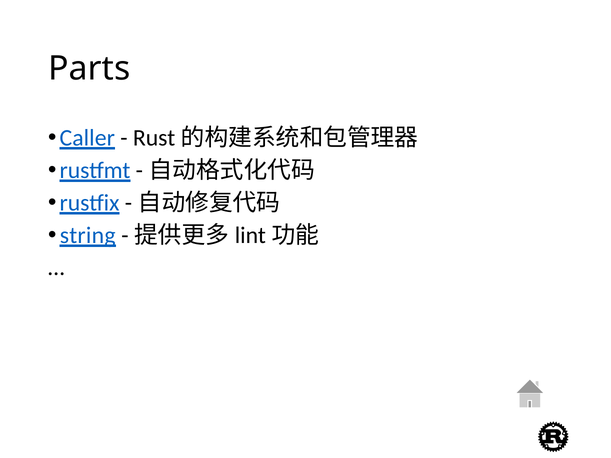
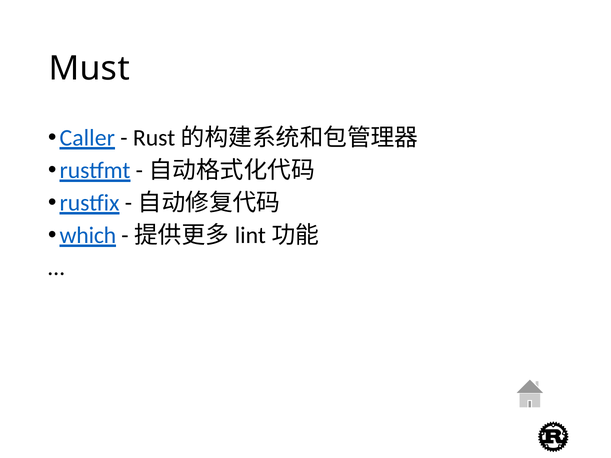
Parts: Parts -> Must
string: string -> which
